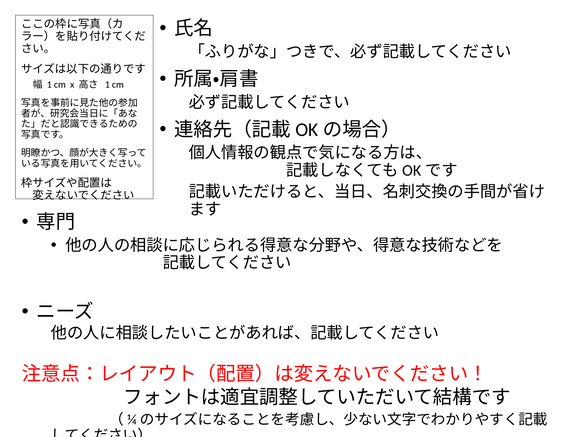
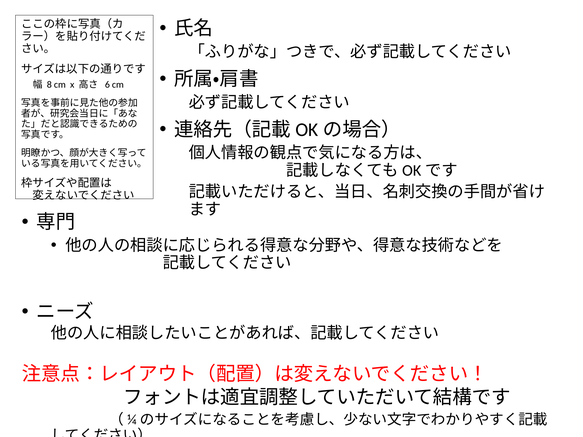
1 at (49, 85): 1 -> 8
1 at (107, 85): 1 -> 6
